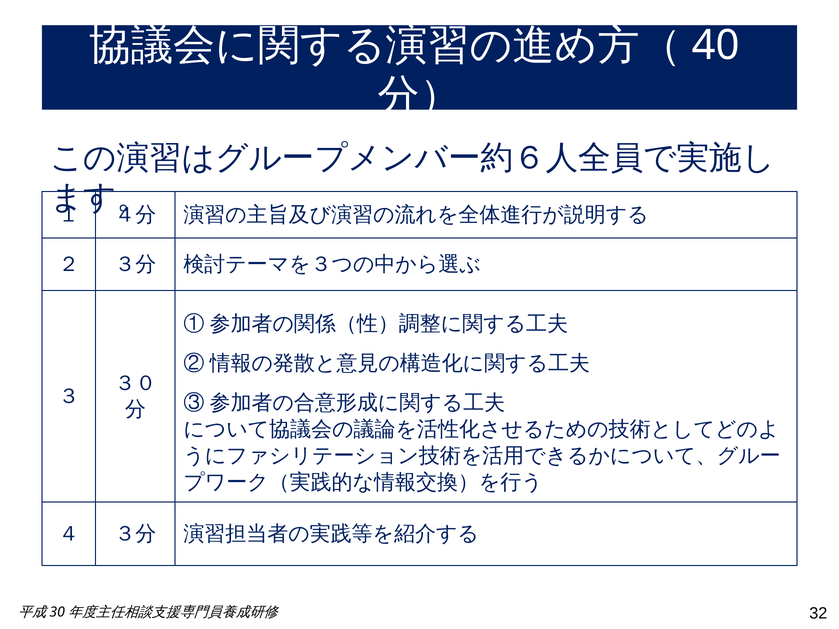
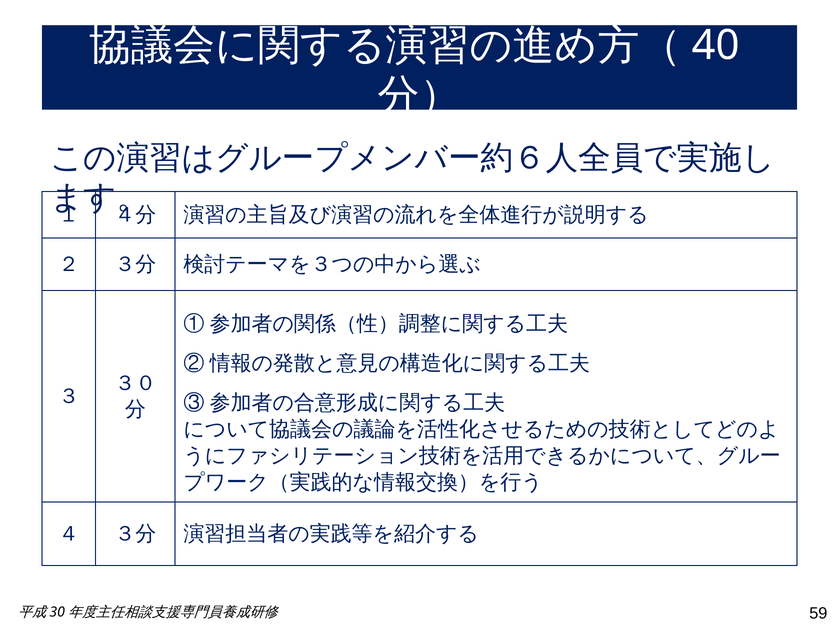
32: 32 -> 59
